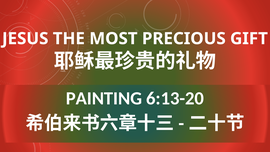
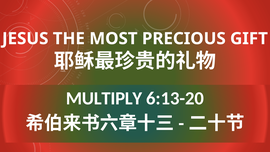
PAINTING: PAINTING -> MULTIPLY
